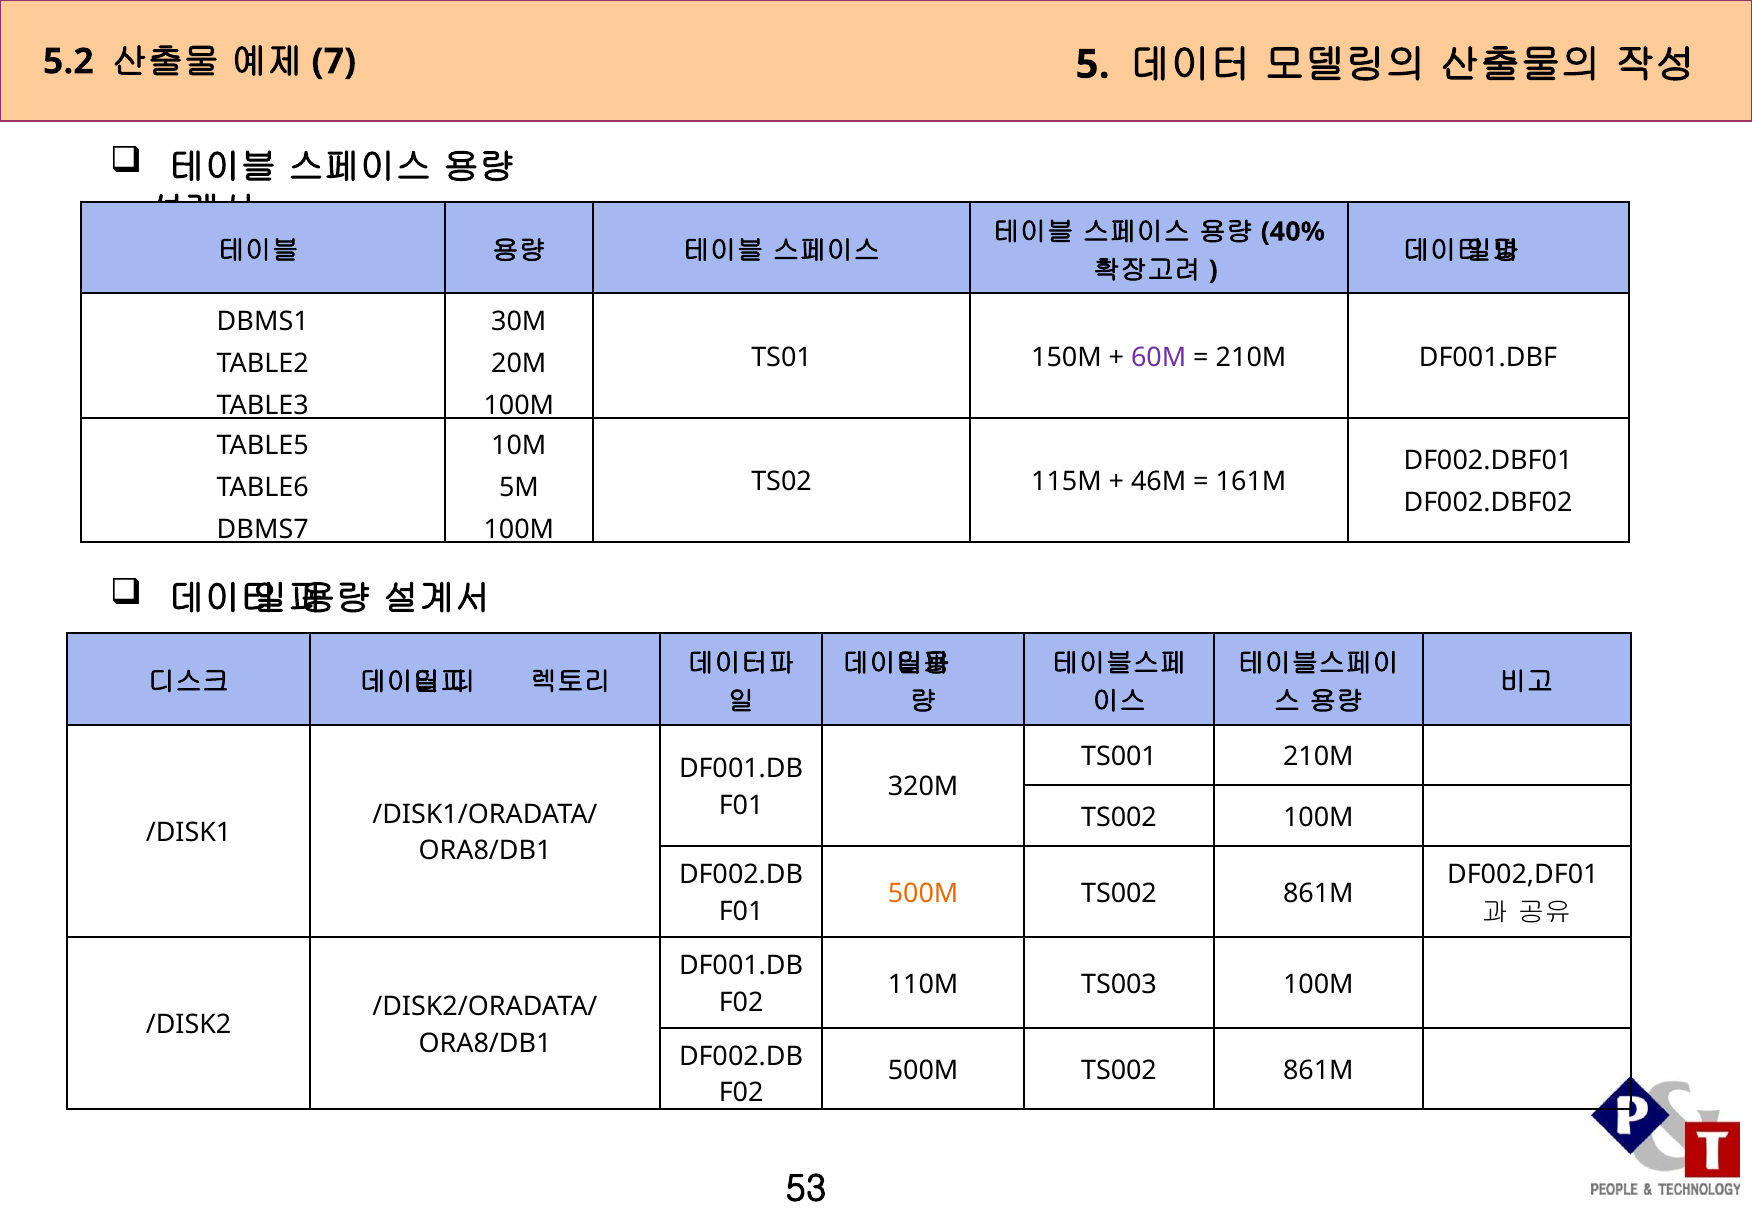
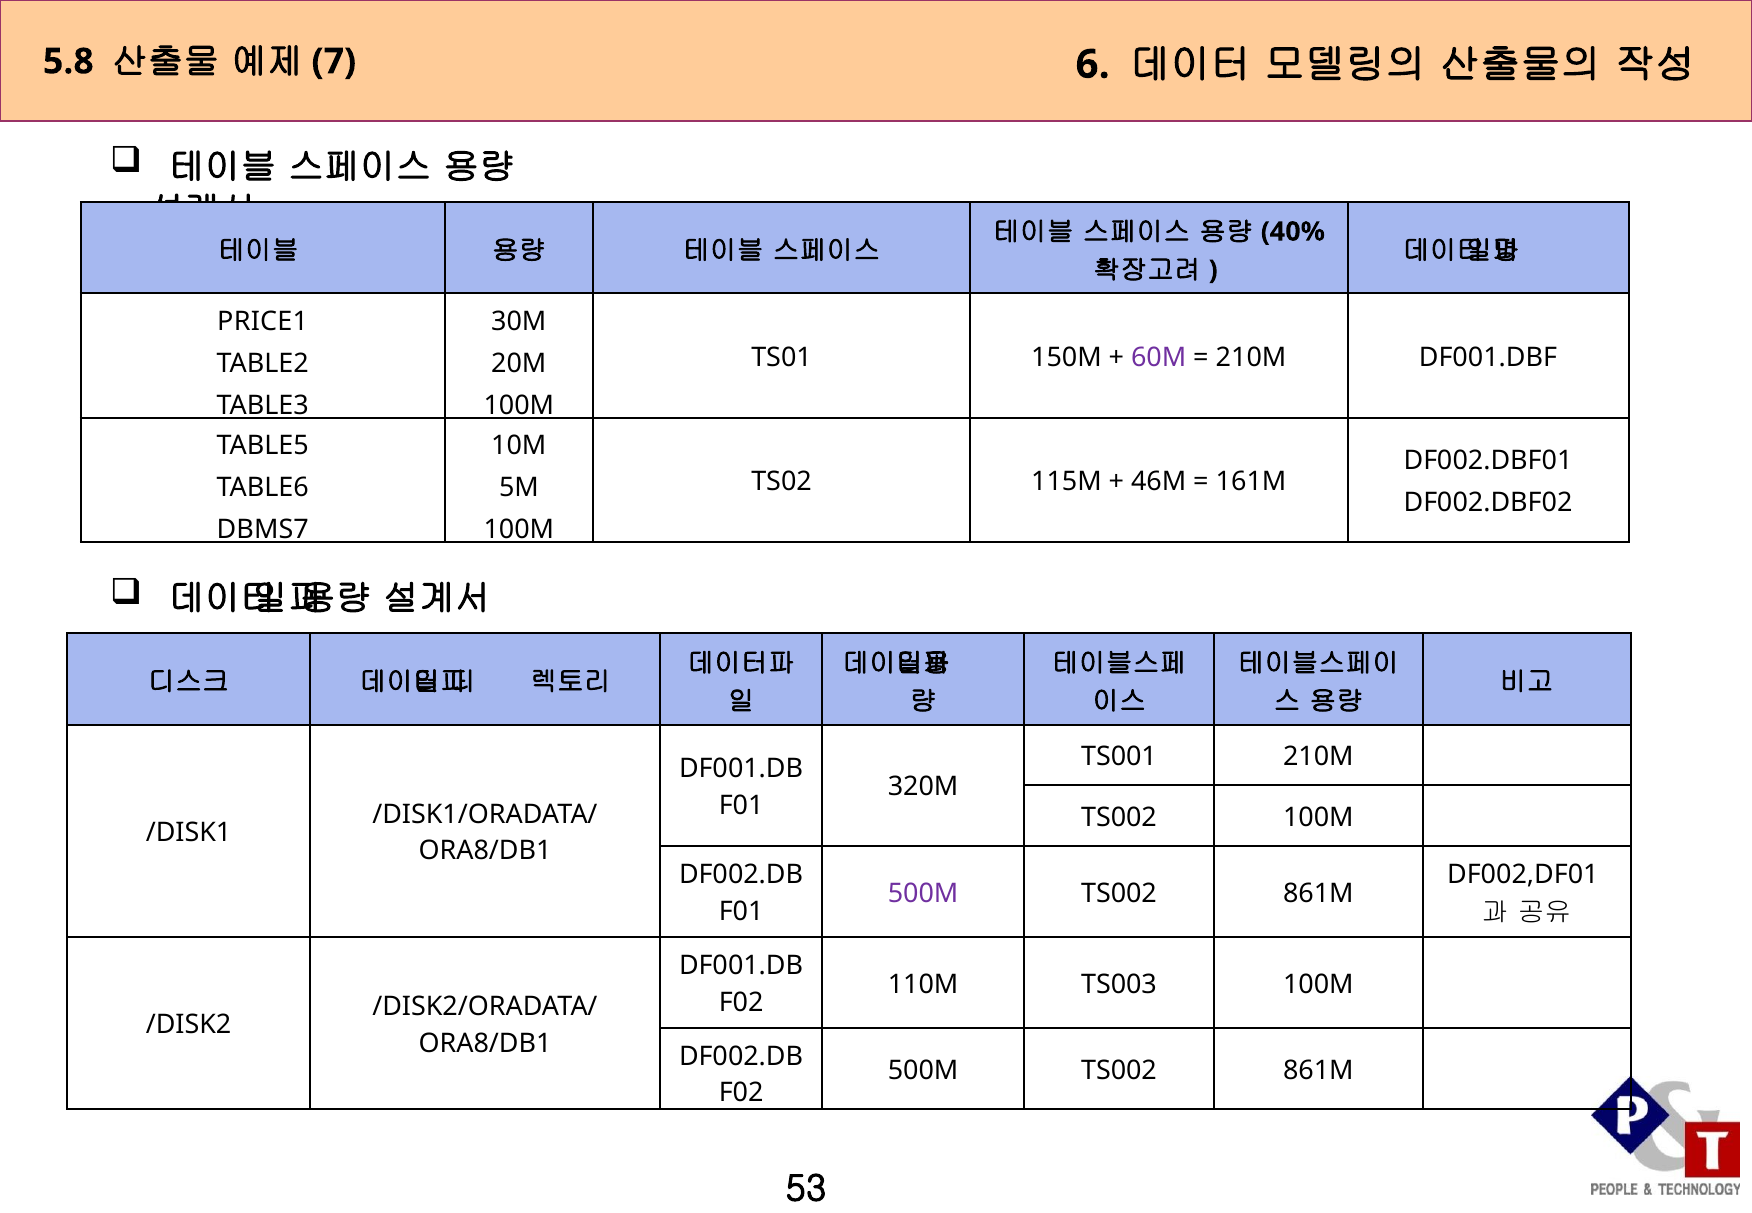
5.2: 5.2 -> 5.8
5: 5 -> 6
DBMS1: DBMS1 -> PRICE1
500M at (923, 893) colour: orange -> purple
